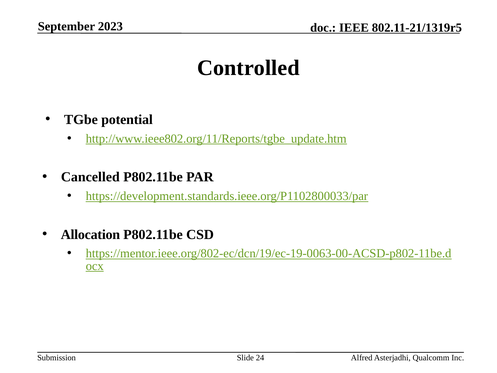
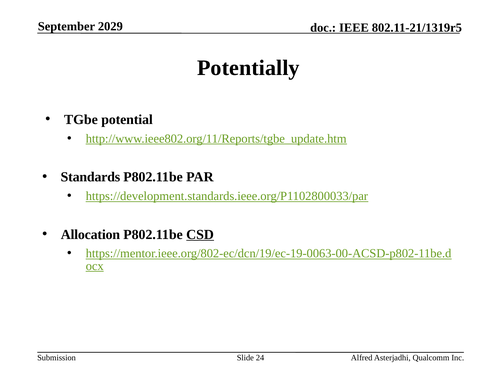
2023: 2023 -> 2029
Controlled: Controlled -> Potentially
Cancelled: Cancelled -> Standards
CSD underline: none -> present
